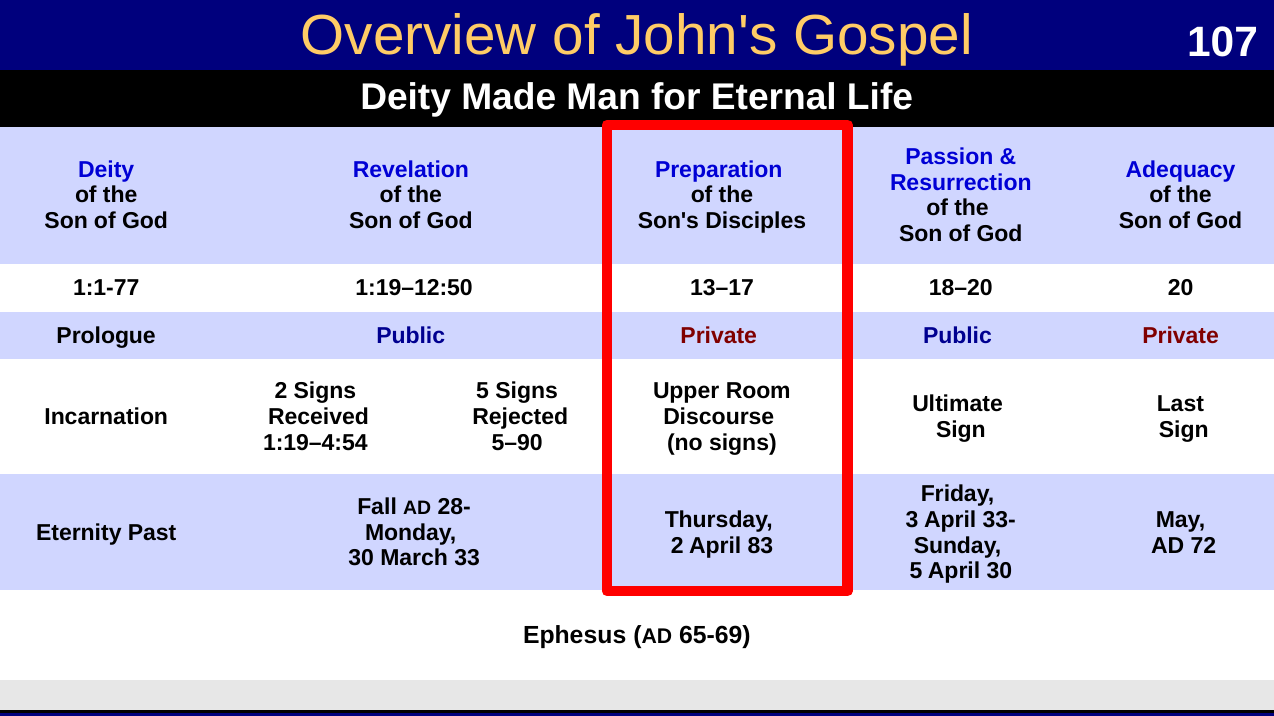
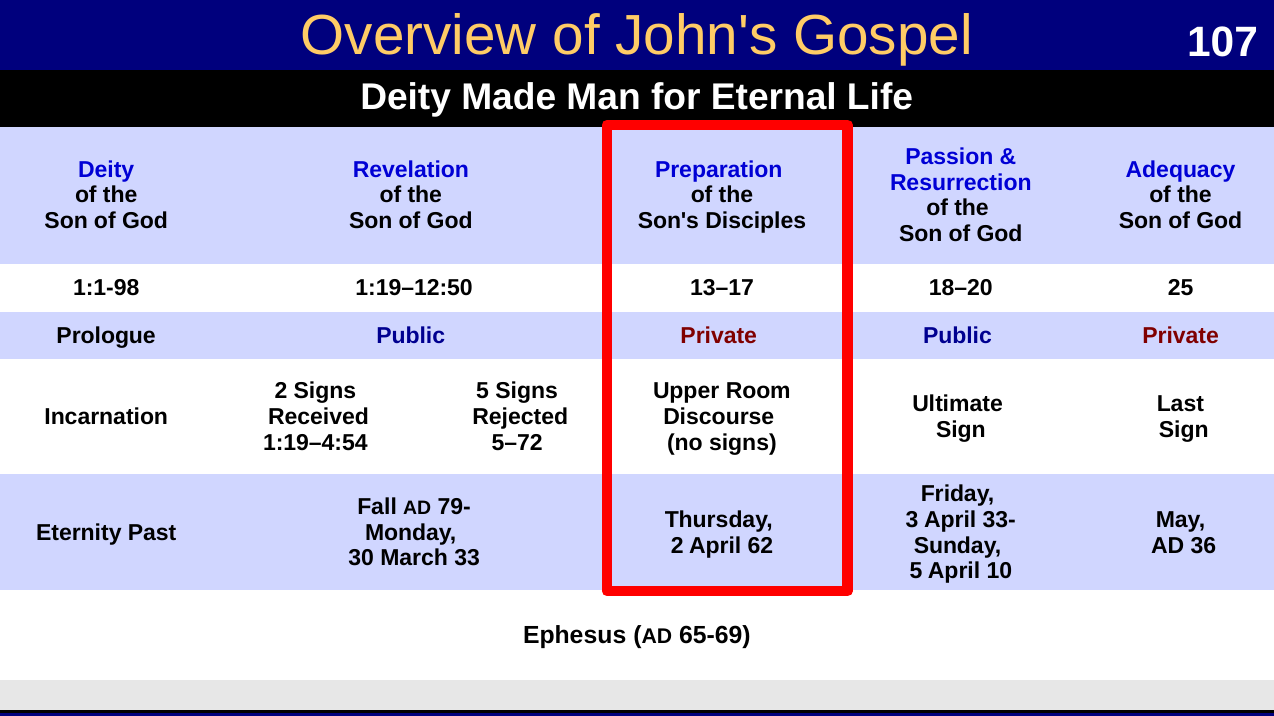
1:1-77: 1:1-77 -> 1:1-98
20: 20 -> 25
5–90: 5–90 -> 5–72
28-: 28- -> 79-
83: 83 -> 62
72: 72 -> 36
April 30: 30 -> 10
